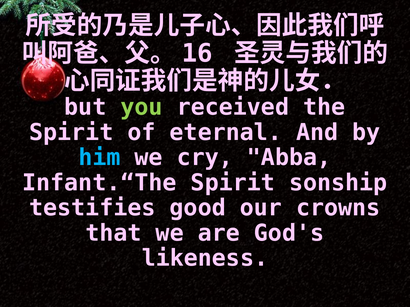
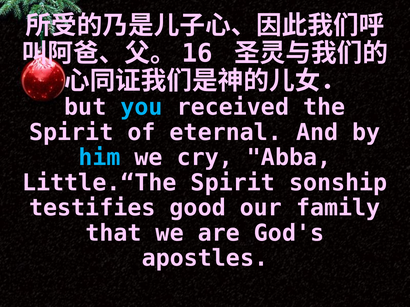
you colour: light green -> light blue
Infant.“The: Infant.“The -> Little.“The
crowns: crowns -> family
likeness: likeness -> apostles
